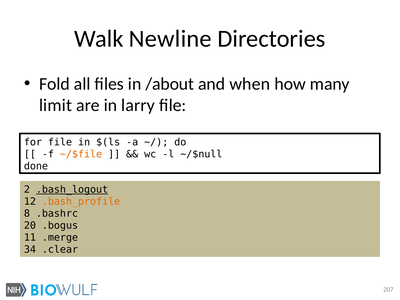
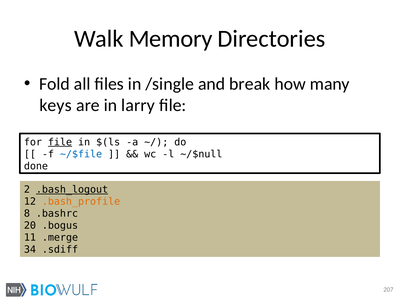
Newline: Newline -> Memory
/about: /about -> /single
when: when -> break
limit: limit -> keys
file at (60, 142) underline: none -> present
~/$file colour: orange -> blue
.clear: .clear -> .sdiff
